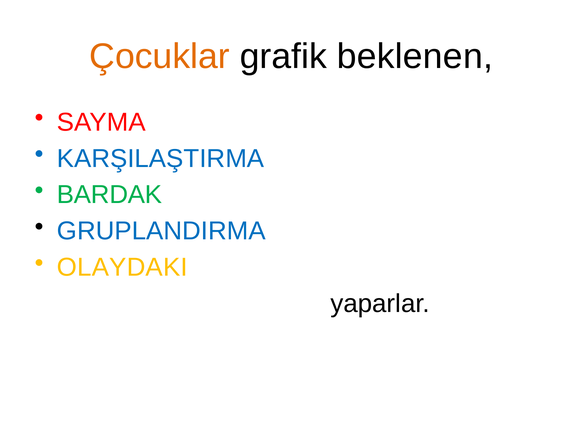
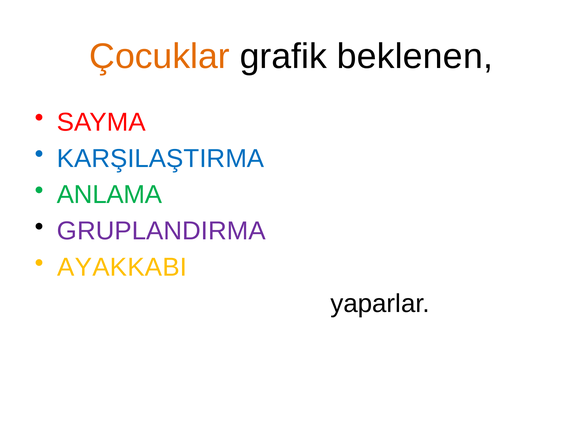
BARDAK: BARDAK -> ANLAMA
GRUPLANDIRMA colour: blue -> purple
OLAYDAKI: OLAYDAKI -> AYAKKABI
